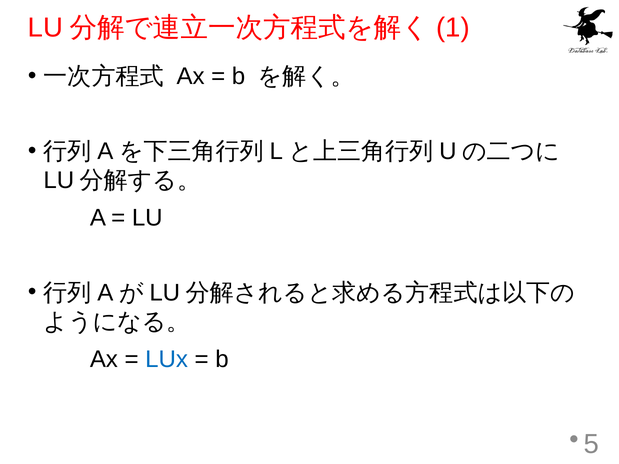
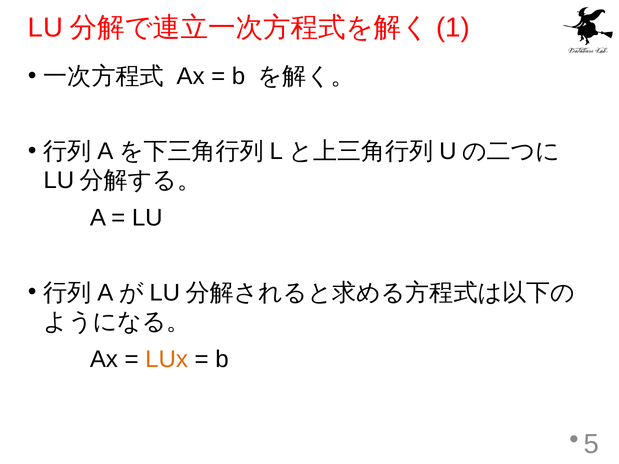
LUx colour: blue -> orange
